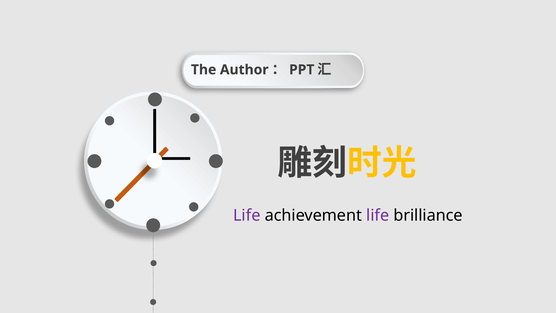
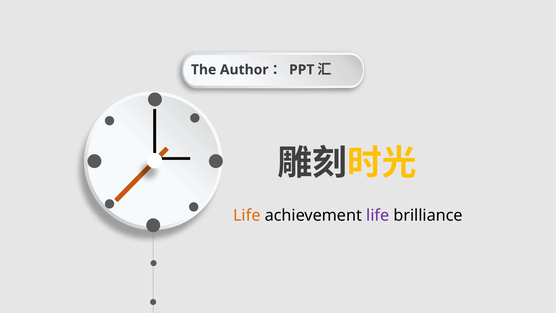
Life at (247, 215) colour: purple -> orange
